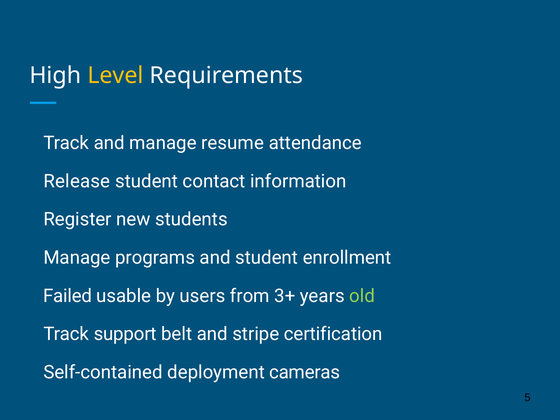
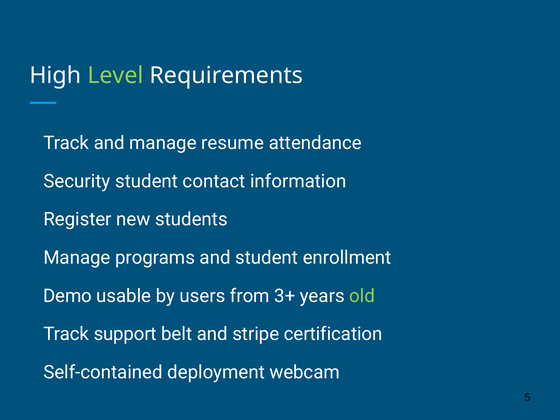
Level colour: yellow -> light green
Release: Release -> Security
Failed: Failed -> Demo
cameras: cameras -> webcam
